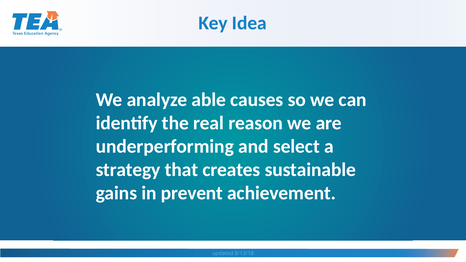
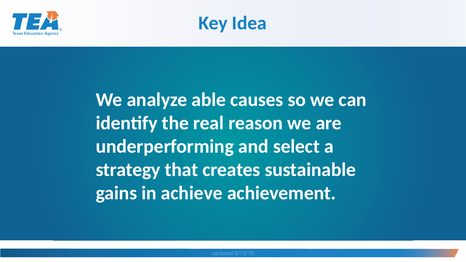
prevent: prevent -> achieve
